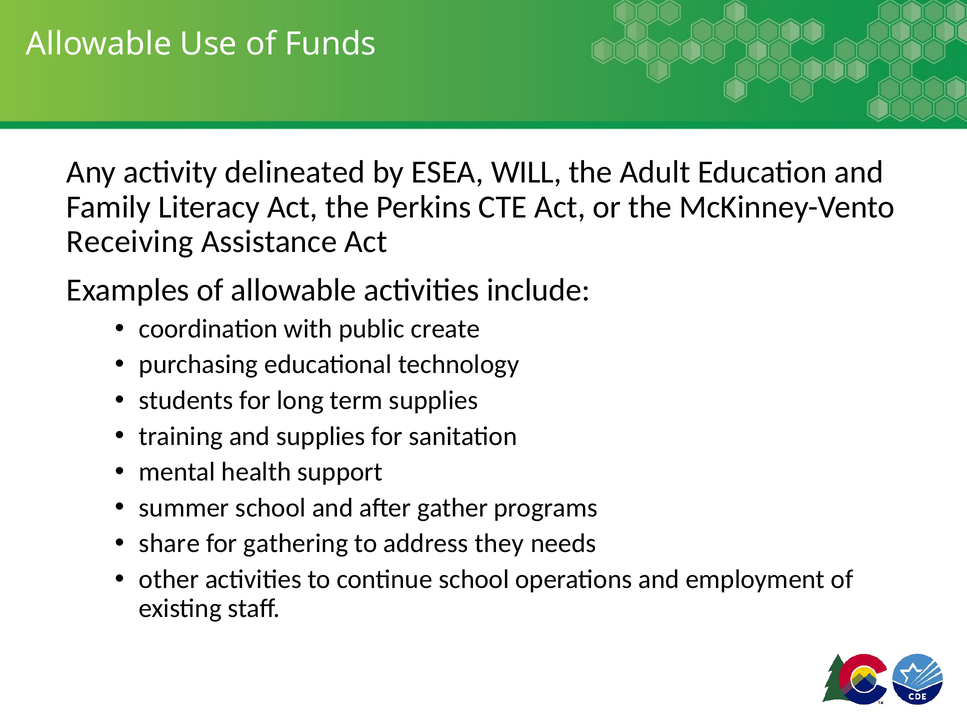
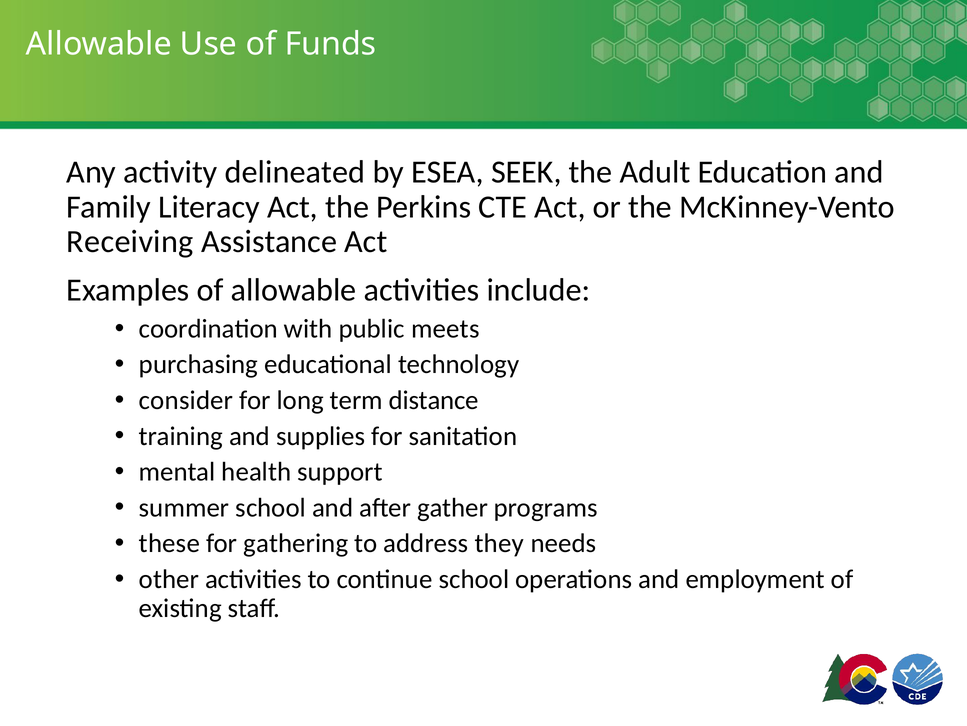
WILL: WILL -> SEEK
create: create -> meets
students: students -> consider
term supplies: supplies -> distance
share: share -> these
